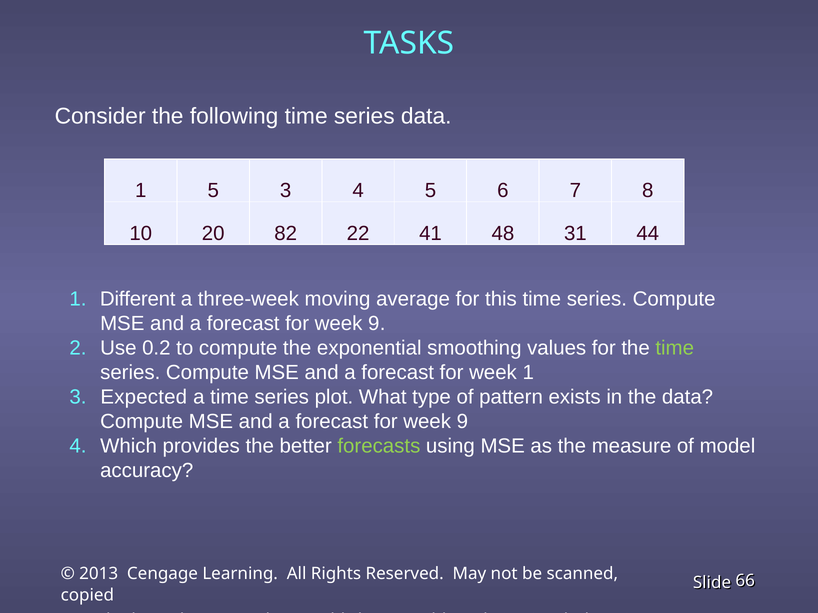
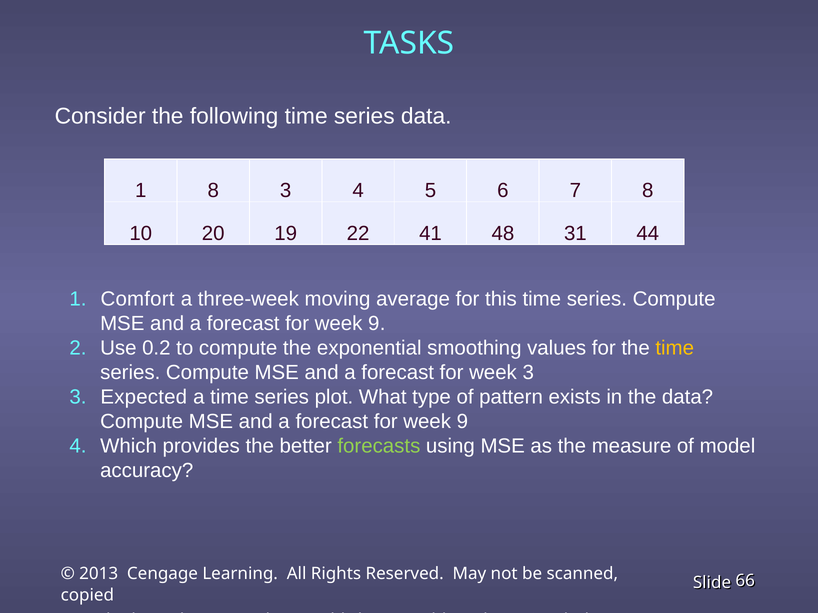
1 5: 5 -> 8
82: 82 -> 19
Different: Different -> Comfort
time at (675, 348) colour: light green -> yellow
week 1: 1 -> 3
